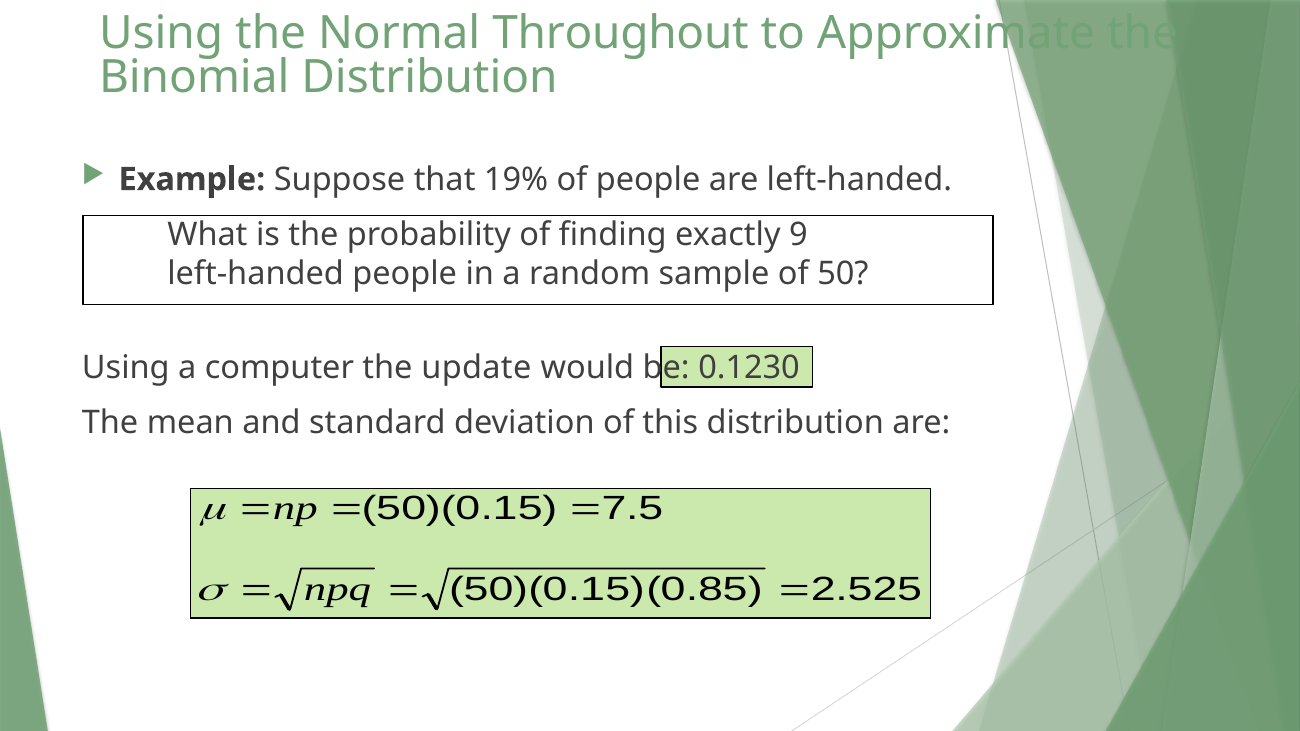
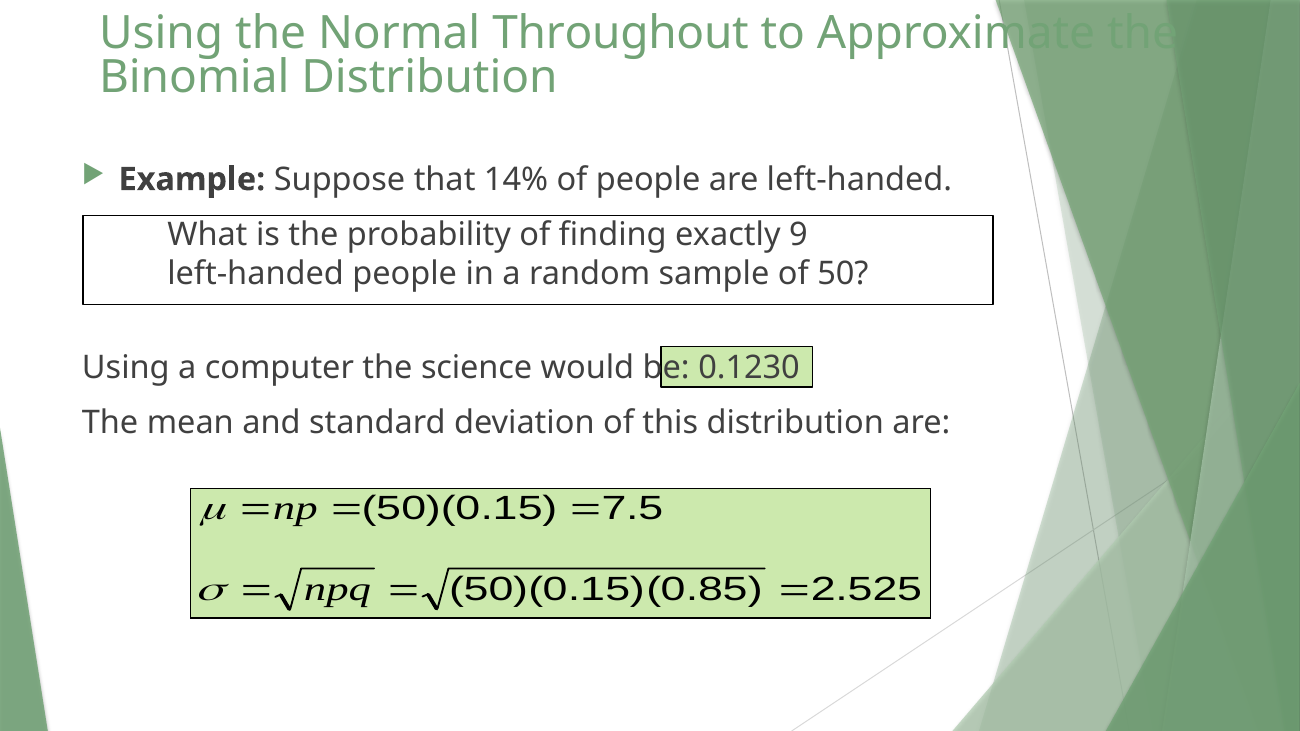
19%: 19% -> 14%
update: update -> science
